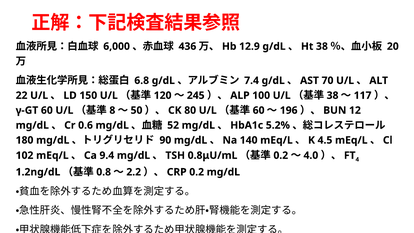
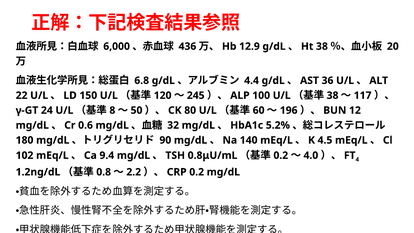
7.4: 7.4 -> 4.4
70: 70 -> 36
60 at (47, 110): 60 -> 24
52: 52 -> 32
